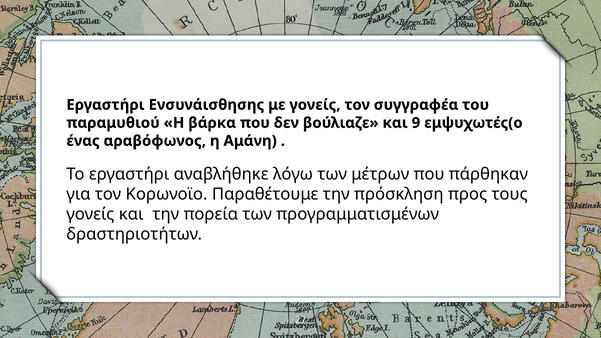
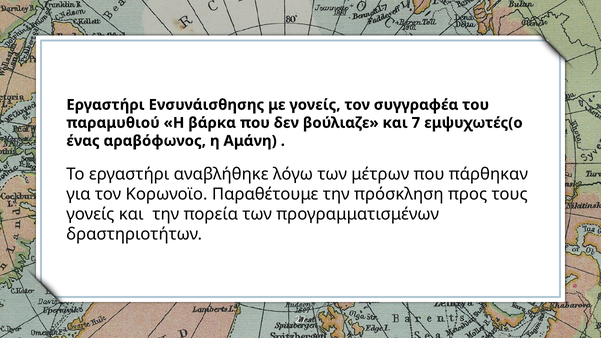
9: 9 -> 7
